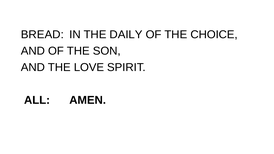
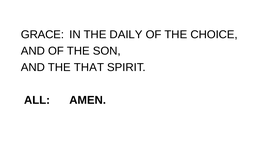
BREAD: BREAD -> GRACE
LOVE: LOVE -> THAT
